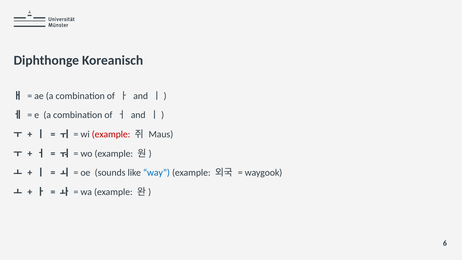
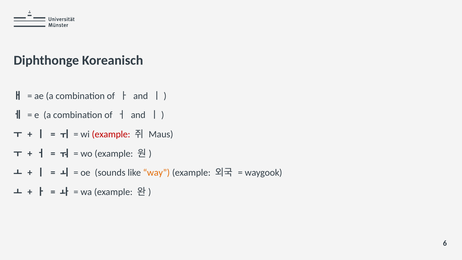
way colour: blue -> orange
